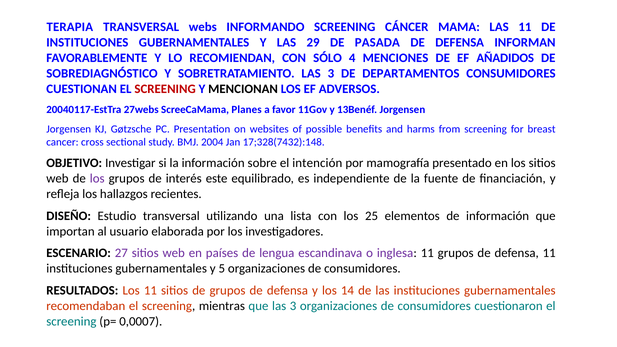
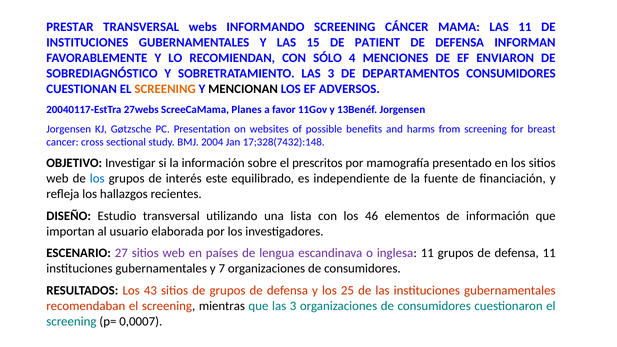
TERAPIA: TERAPIA -> PRESTAR
29: 29 -> 15
PASADA: PASADA -> PATIENT
AÑADIDOS: AÑADIDOS -> ENVIARON
SCREENING at (165, 89) colour: red -> orange
intención: intención -> prescritos
los at (97, 179) colour: purple -> blue
25: 25 -> 46
5: 5 -> 7
Los 11: 11 -> 43
14: 14 -> 25
